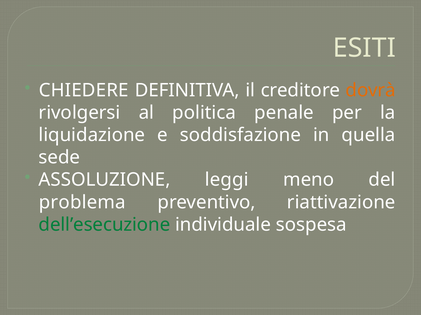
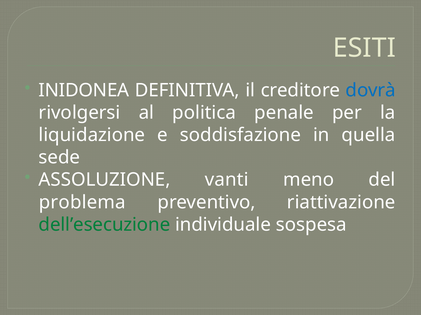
CHIEDERE: CHIEDERE -> INIDONEA
dovrà colour: orange -> blue
leggi: leggi -> vanti
